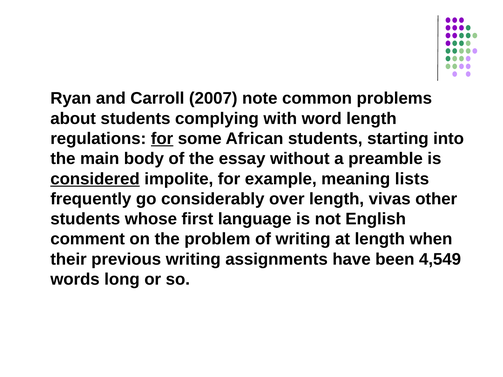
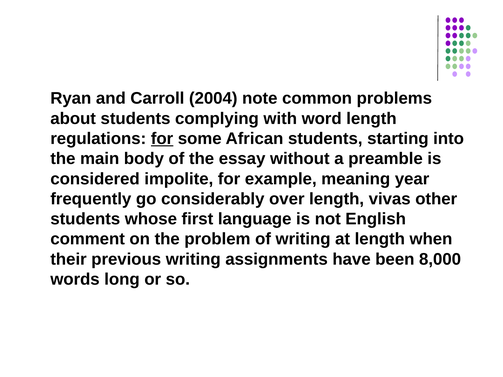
2007: 2007 -> 2004
considered underline: present -> none
lists: lists -> year
4,549: 4,549 -> 8,000
